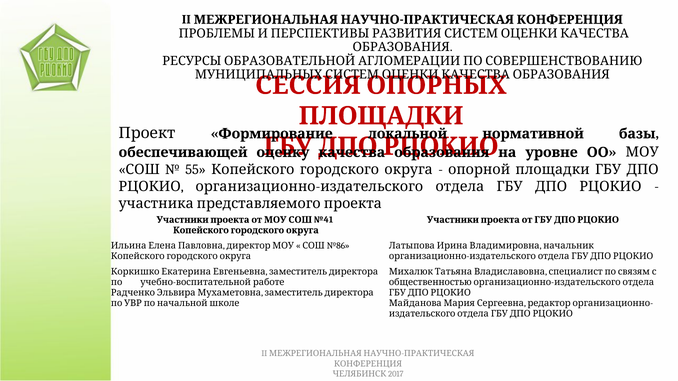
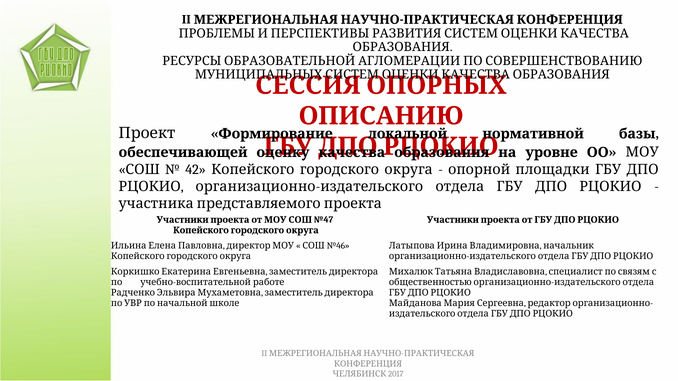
ПЛОЩАДКИ at (381, 116): ПЛОЩАДКИ -> ОПИСАНИЮ
55: 55 -> 42
№41: №41 -> №47
№86: №86 -> №46
